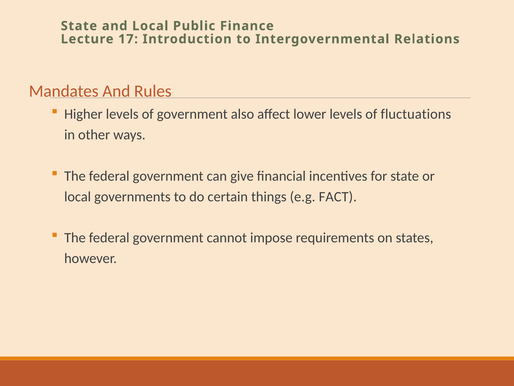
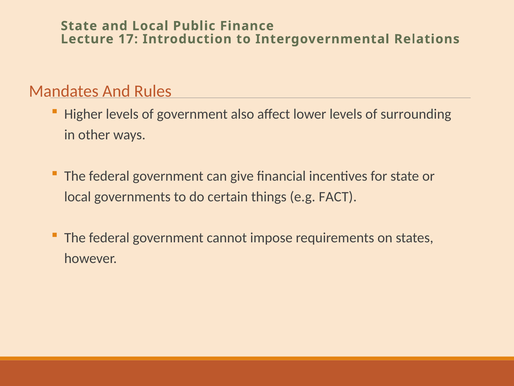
fluctuations: fluctuations -> surrounding
